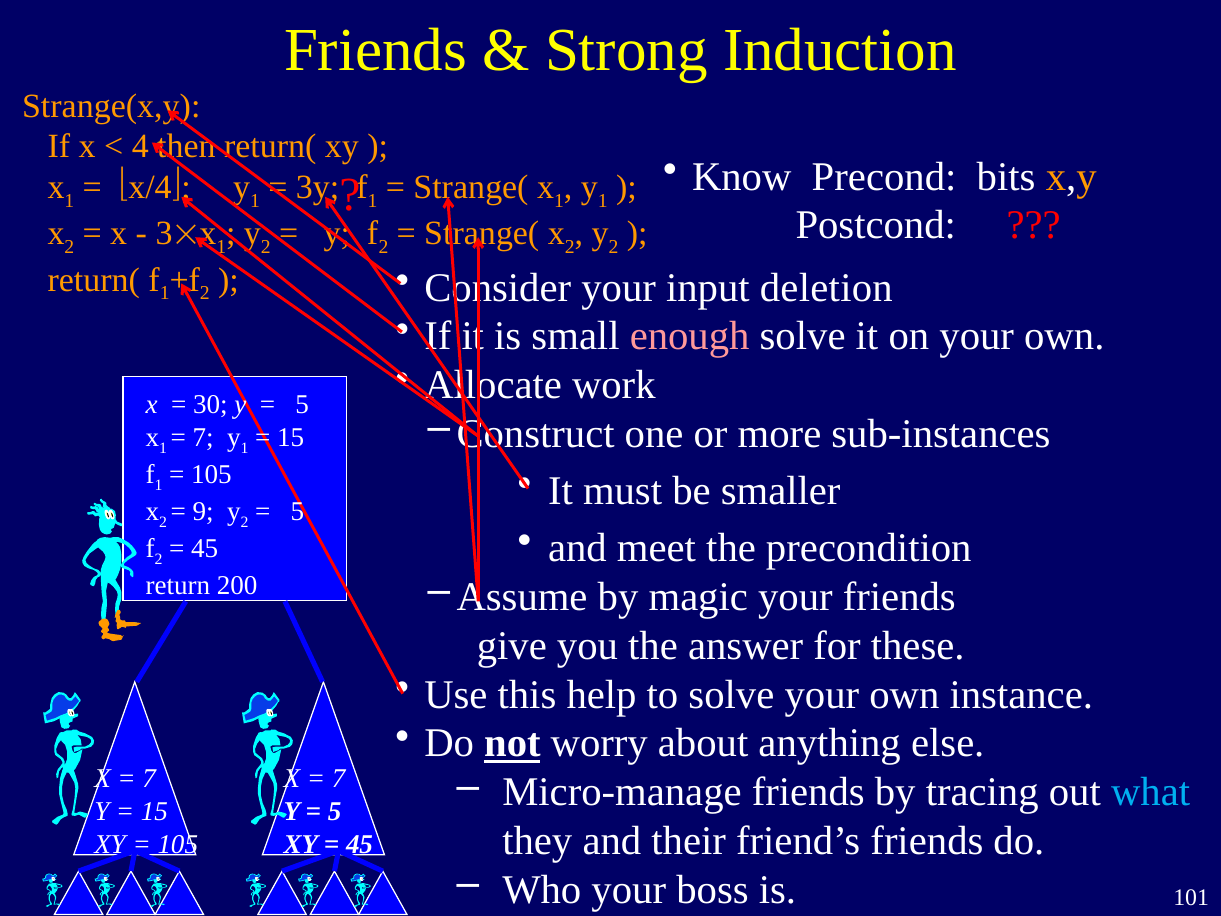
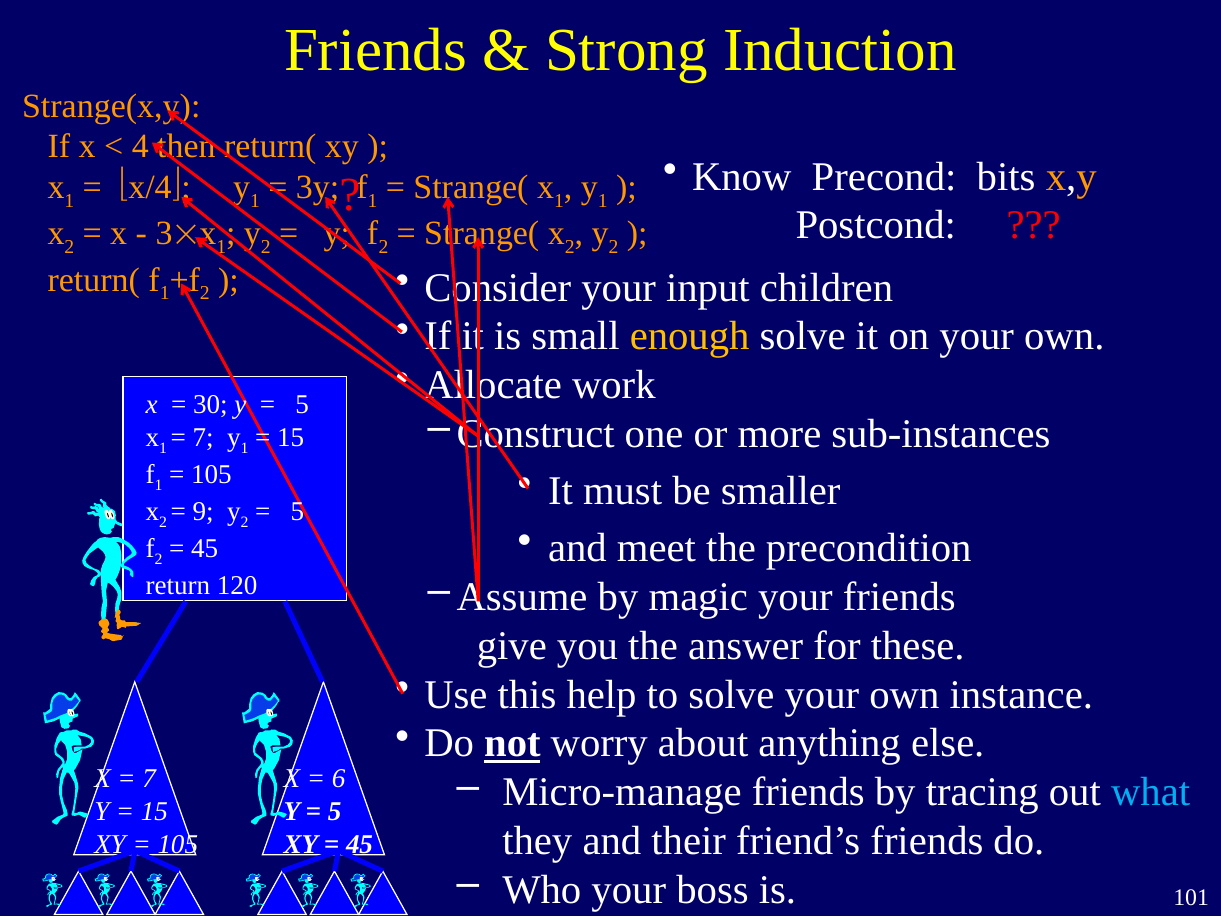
deletion: deletion -> children
enough colour: pink -> yellow
200: 200 -> 120
7 at (339, 779): 7 -> 6
